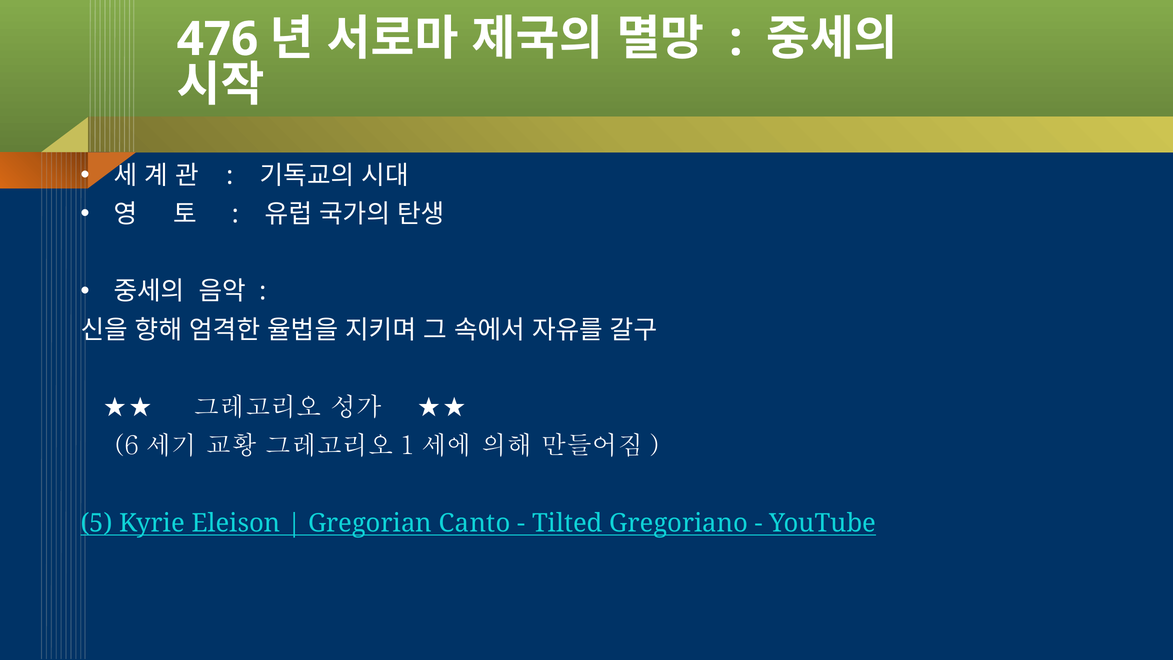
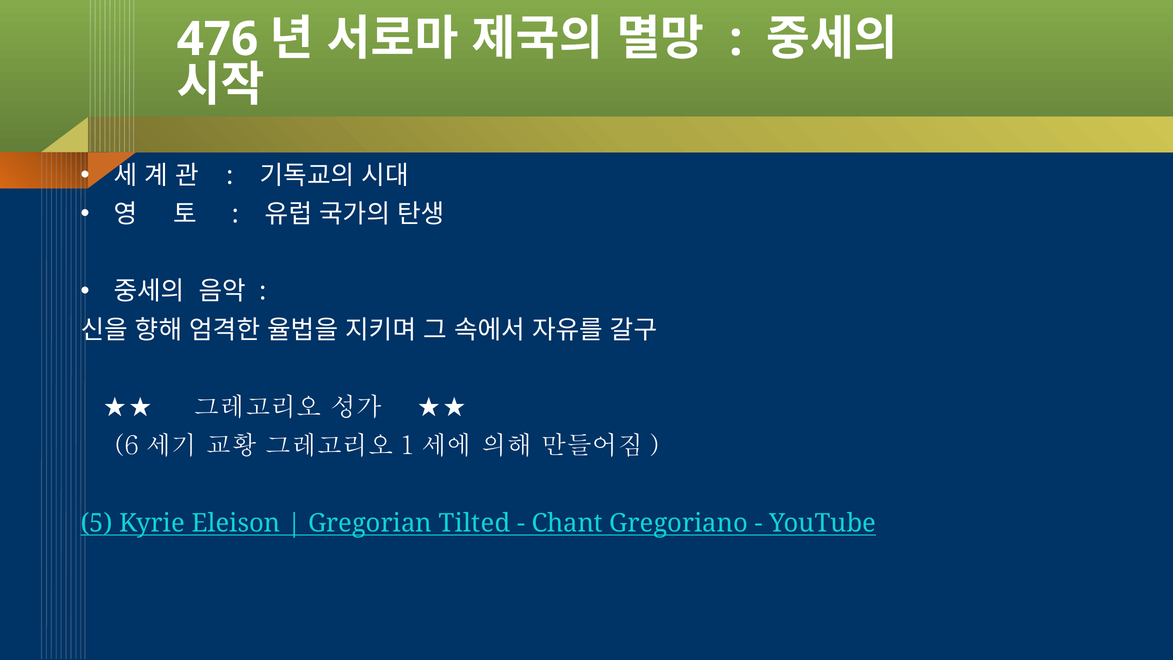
Canto: Canto -> Tilted
Tilted: Tilted -> Chant
